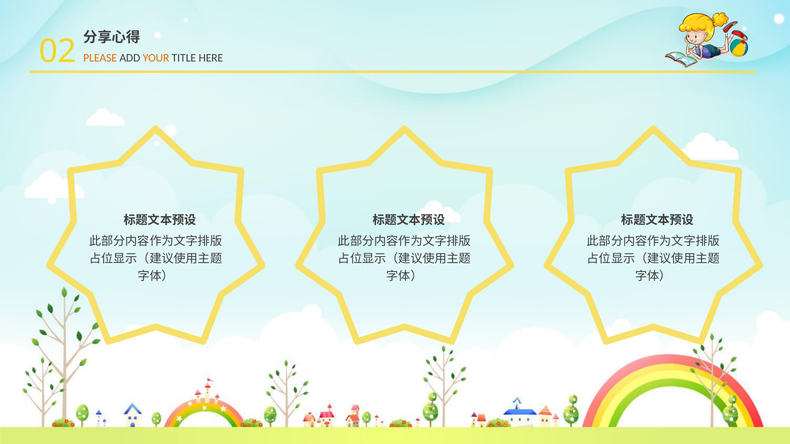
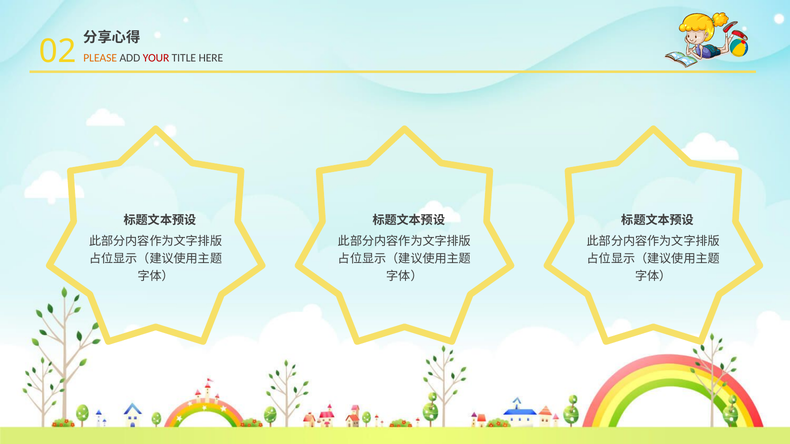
YOUR colour: orange -> red
